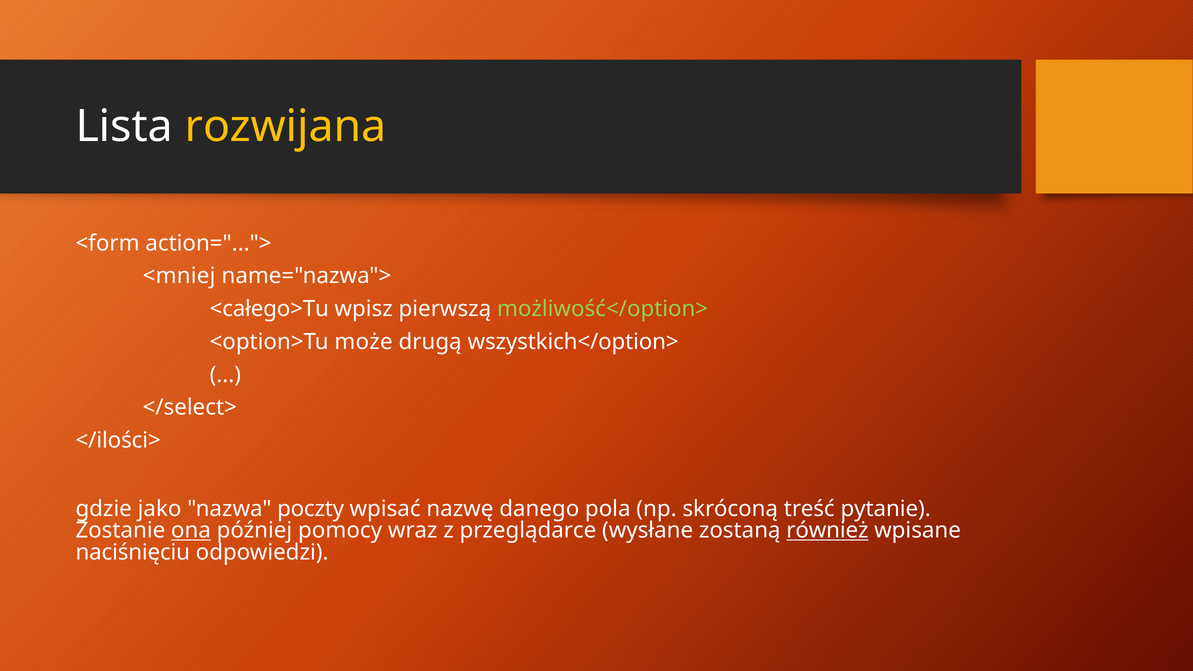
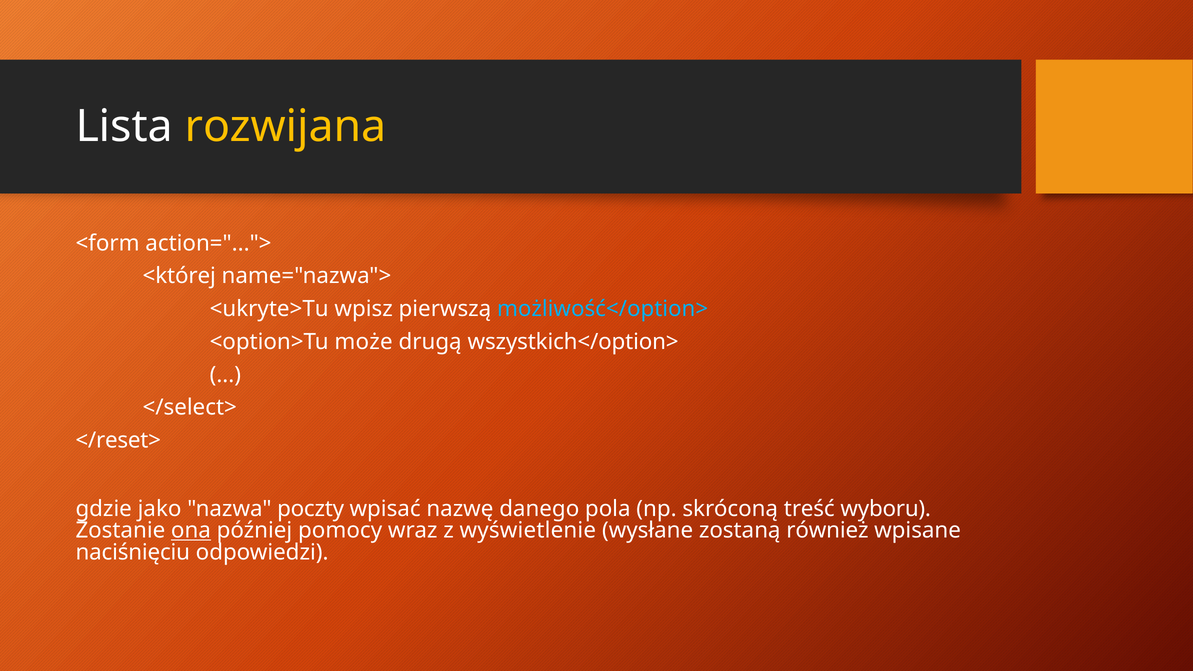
<mniej: <mniej -> <której
<całego>Tu: <całego>Tu -> <ukryte>Tu
możliwość</option> colour: light green -> light blue
</ilości>: </ilości> -> </reset>
pytanie: pytanie -> wyboru
przeglądarce: przeglądarce -> wyświetlenie
również underline: present -> none
